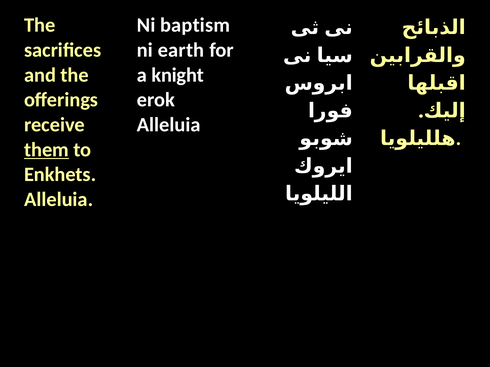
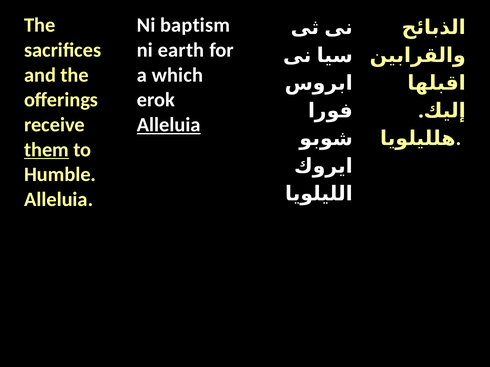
knight: knight -> which
Alleluia at (169, 125) underline: none -> present
Enkhets: Enkhets -> Humble
